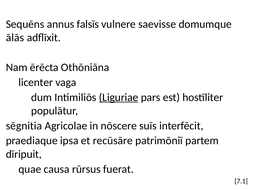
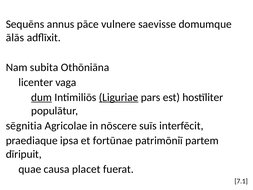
falsīs: falsīs -> pāce
ērēcta: ērēcta -> subita
dum underline: none -> present
recūsāre: recūsāre -> fortūnae
rūrsus: rūrsus -> placet
